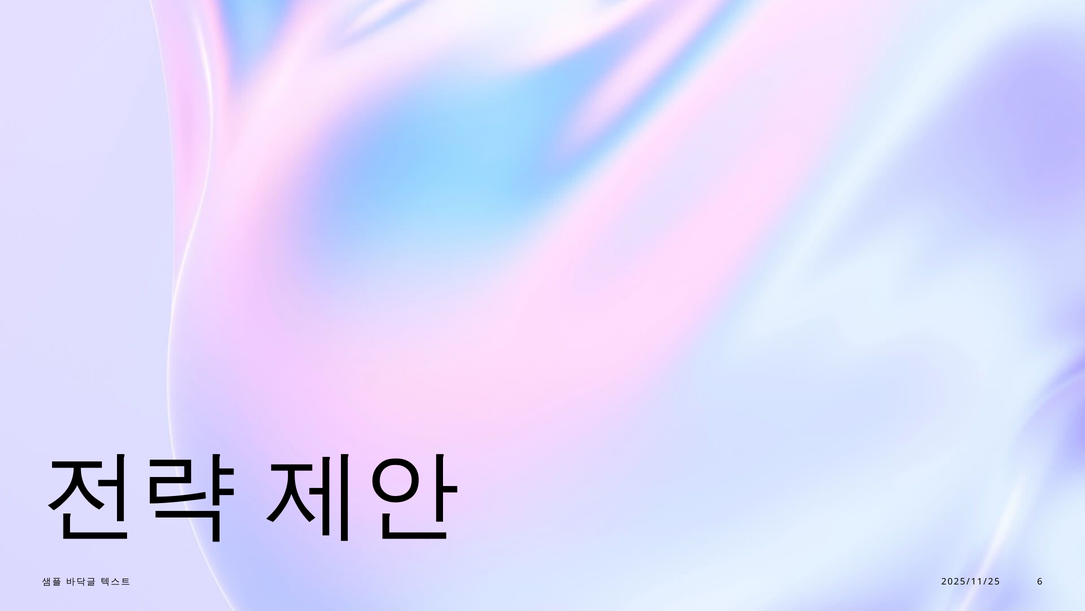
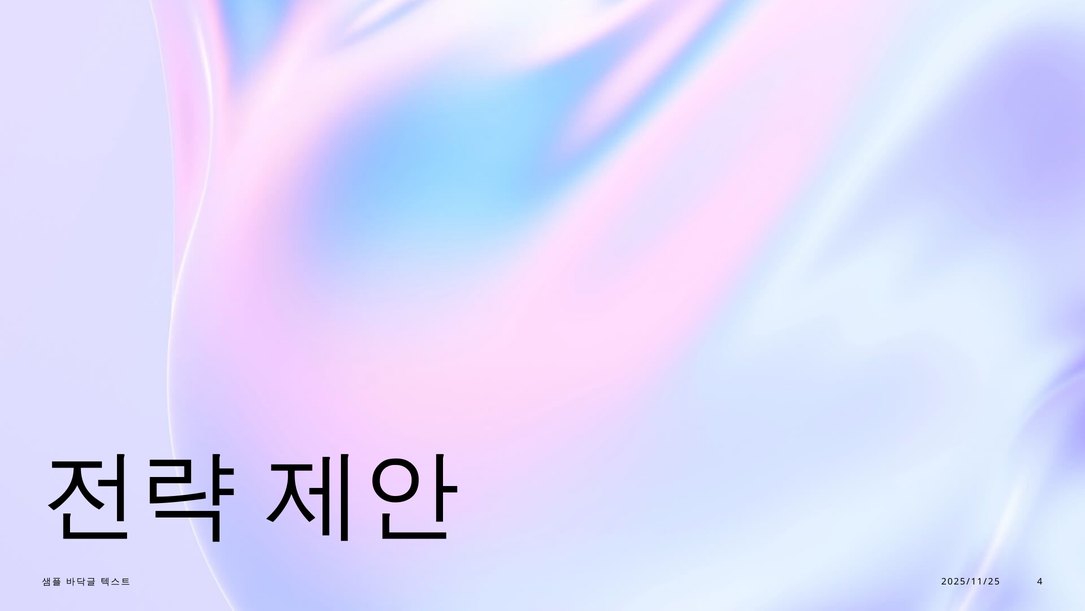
6: 6 -> 4
